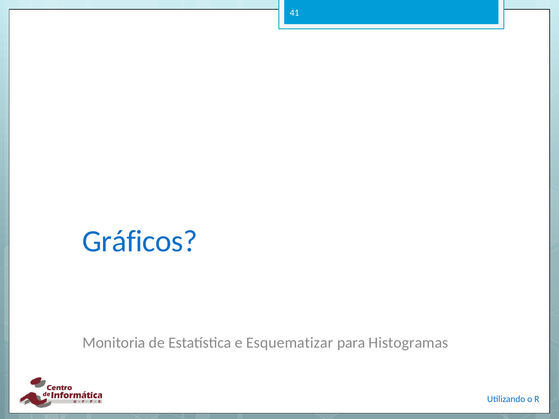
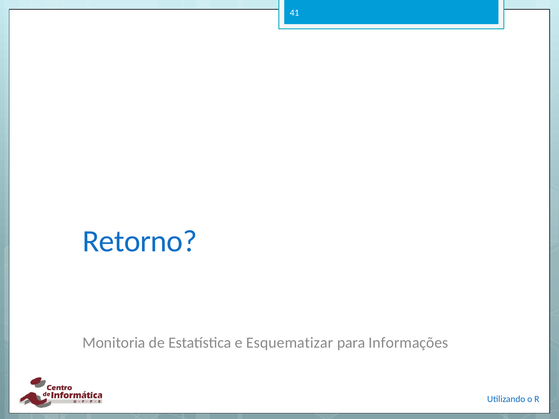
Gráficos: Gráficos -> Retorno
Histogramas: Histogramas -> Informações
